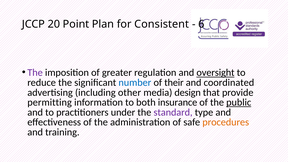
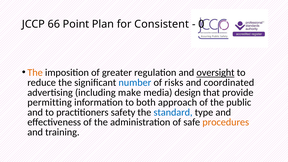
20: 20 -> 66
6: 6 -> 0
The at (35, 73) colour: purple -> orange
their: their -> risks
other: other -> make
insurance: insurance -> approach
public underline: present -> none
under: under -> safety
standard colour: purple -> blue
